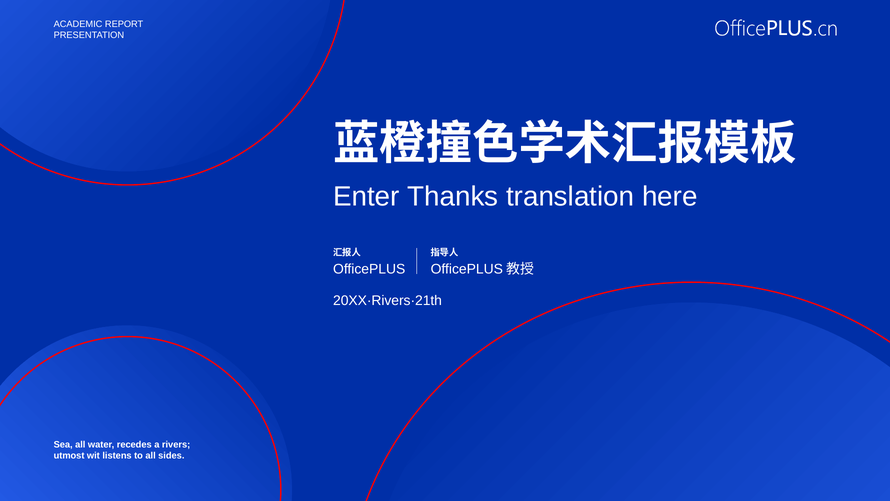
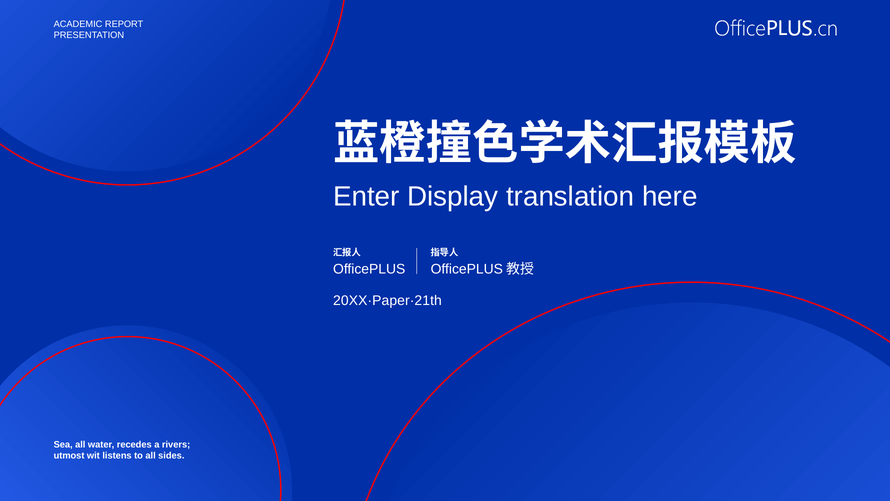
Thanks: Thanks -> Display
20XX·Rivers·21th: 20XX·Rivers·21th -> 20XX·Paper·21th
